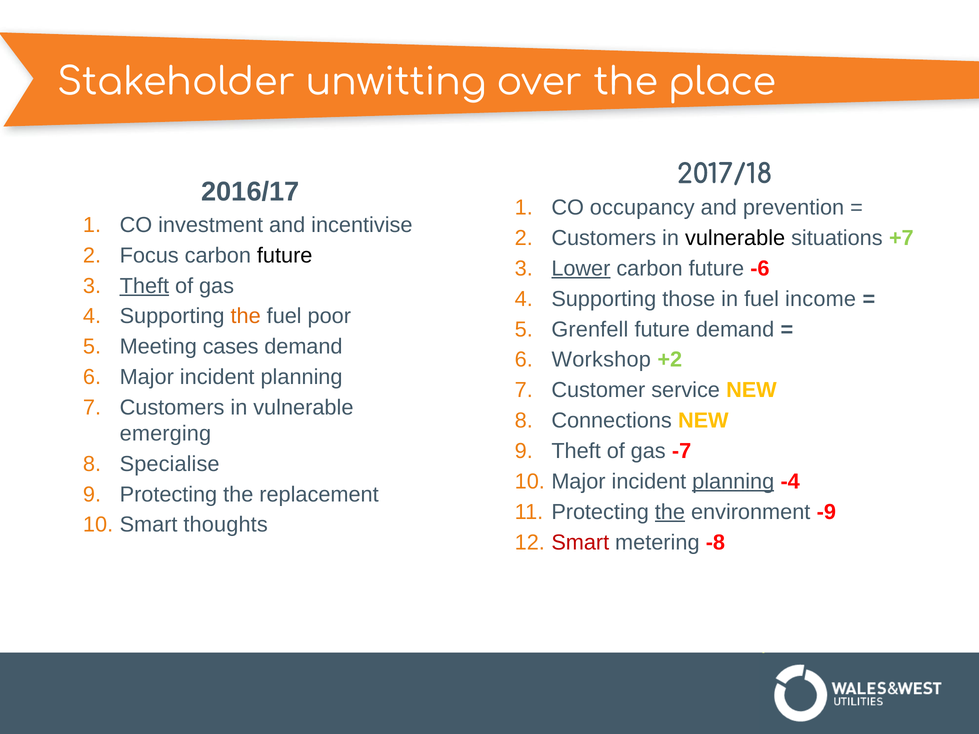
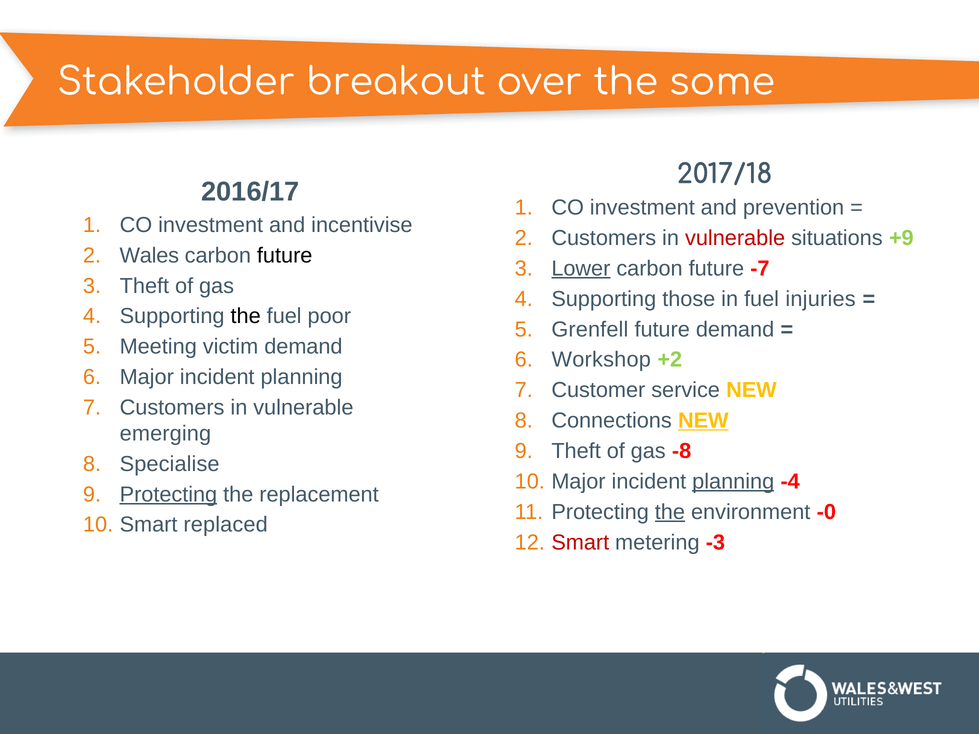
unwitting: unwitting -> breakout
place: place -> some
occupancy at (642, 208): occupancy -> investment
vulnerable at (735, 238) colour: black -> red
+7: +7 -> +9
Focus: Focus -> Wales
-6: -6 -> -7
Theft at (144, 286) underline: present -> none
income: income -> injuries
the at (246, 316) colour: orange -> black
cases: cases -> victim
NEW at (703, 421) underline: none -> present
-7: -7 -> -8
Protecting at (168, 495) underline: none -> present
-9: -9 -> -0
thoughts: thoughts -> replaced
-8: -8 -> -3
